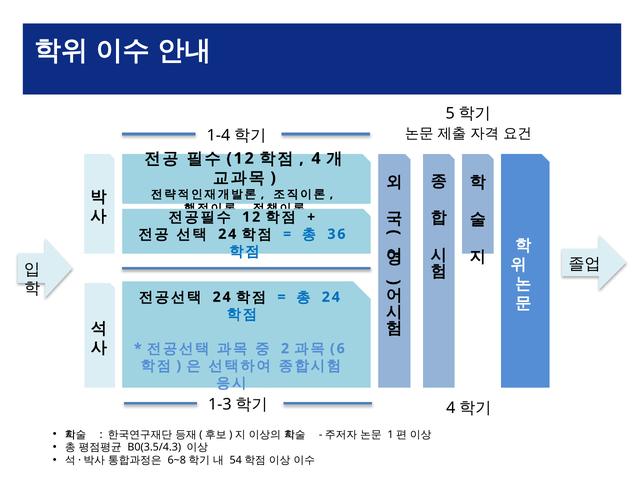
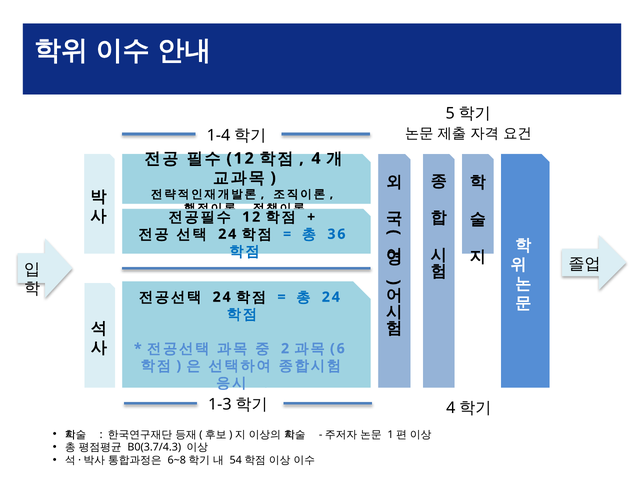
B0(3.5/4.3: B0(3.5/4.3 -> B0(3.7/4.3
